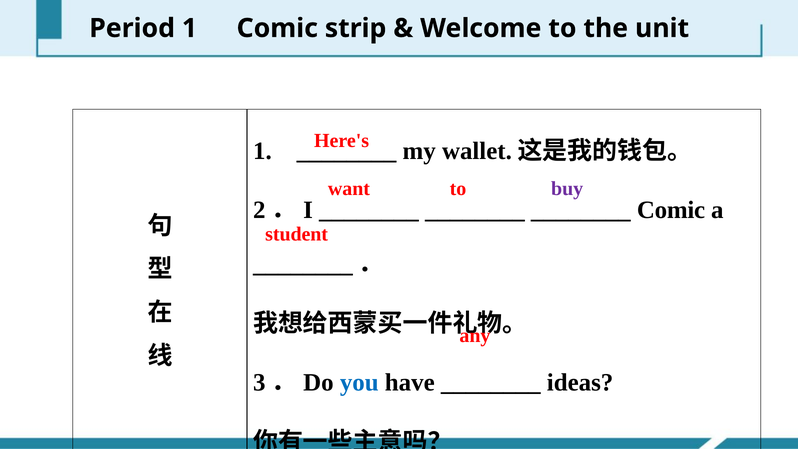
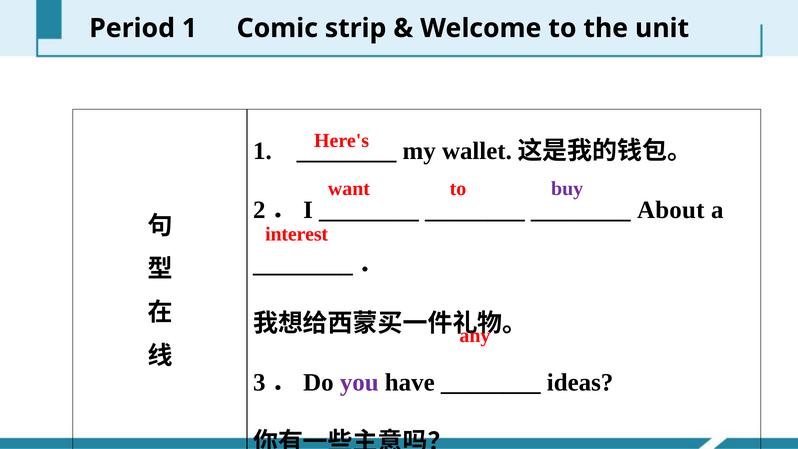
Comic at (671, 210): Comic -> About
student: student -> interest
you colour: blue -> purple
